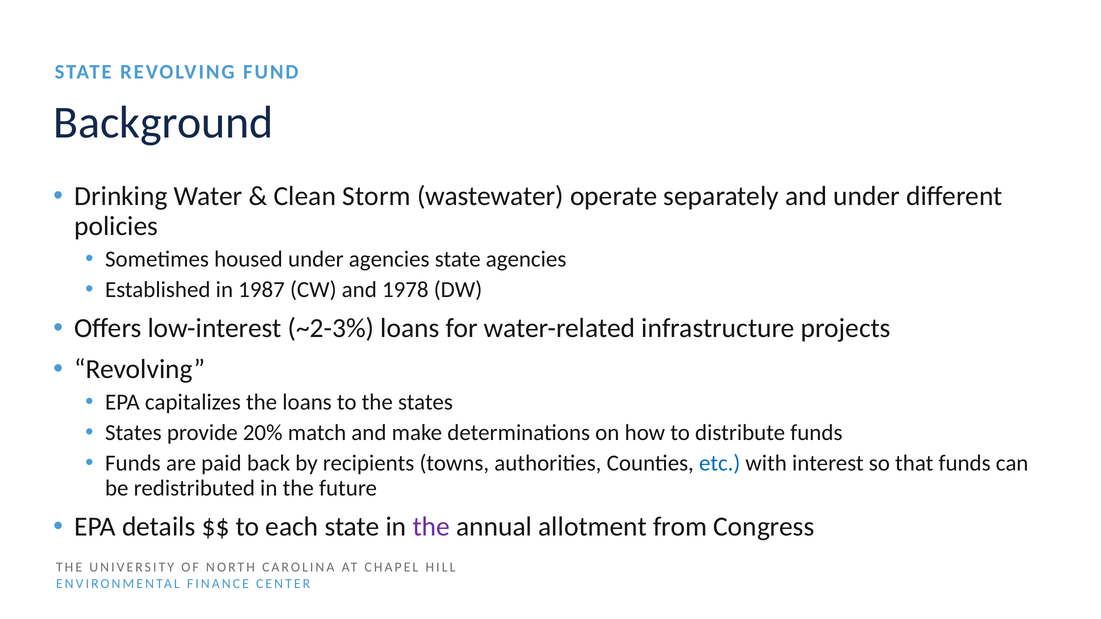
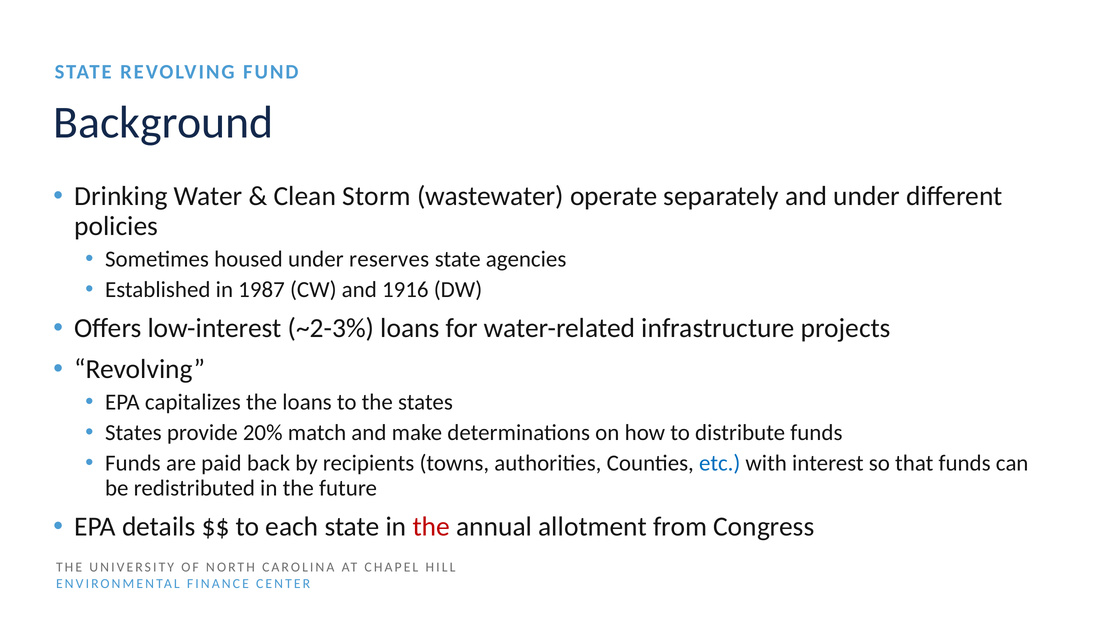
under agencies: agencies -> reserves
1978: 1978 -> 1916
the at (431, 527) colour: purple -> red
